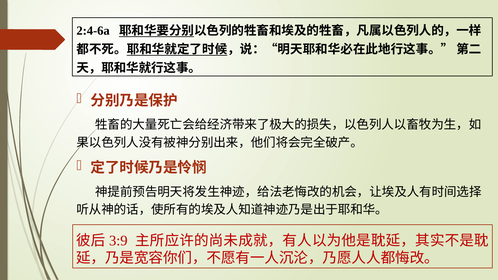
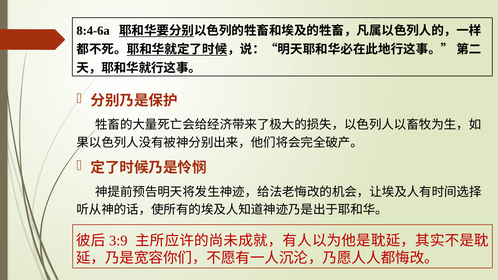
2:4-6a: 2:4-6a -> 8:4-6a
